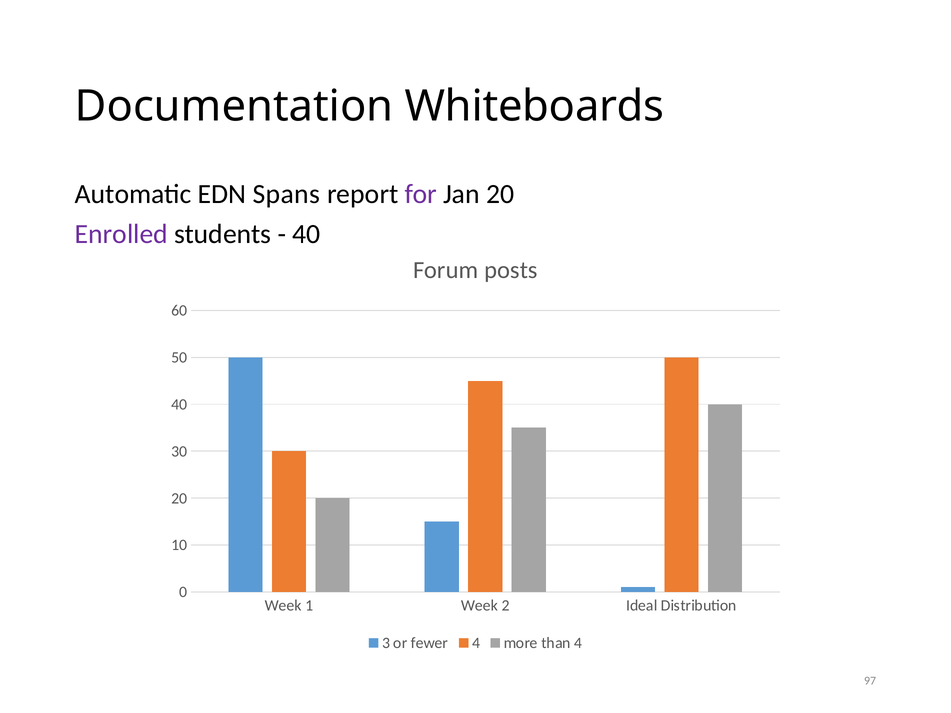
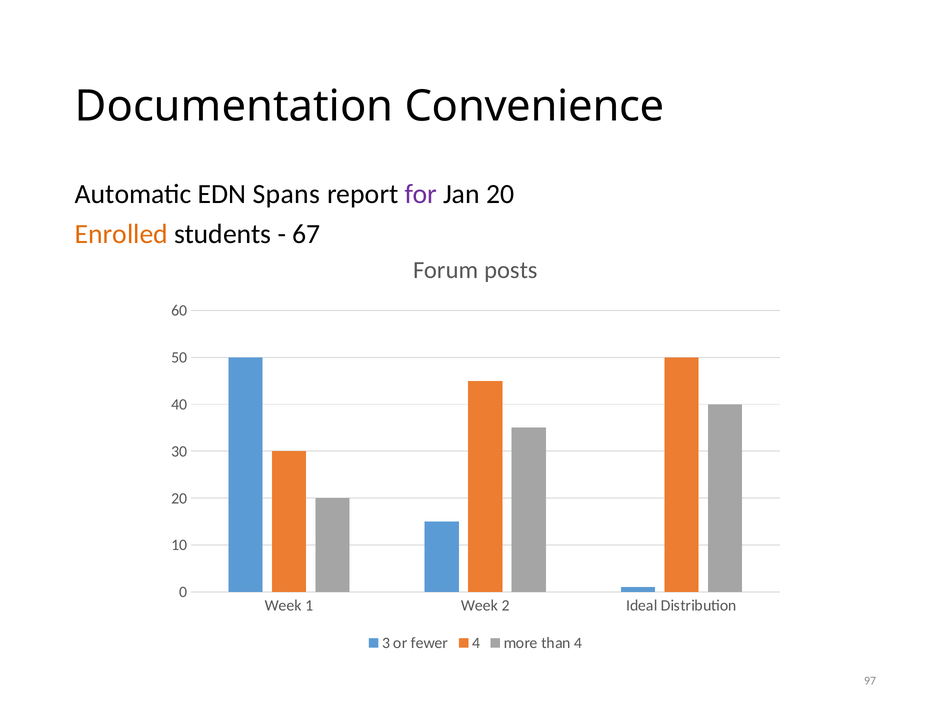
Whiteboards: Whiteboards -> Convenience
Enrolled colour: purple -> orange
40 at (306, 234): 40 -> 67
